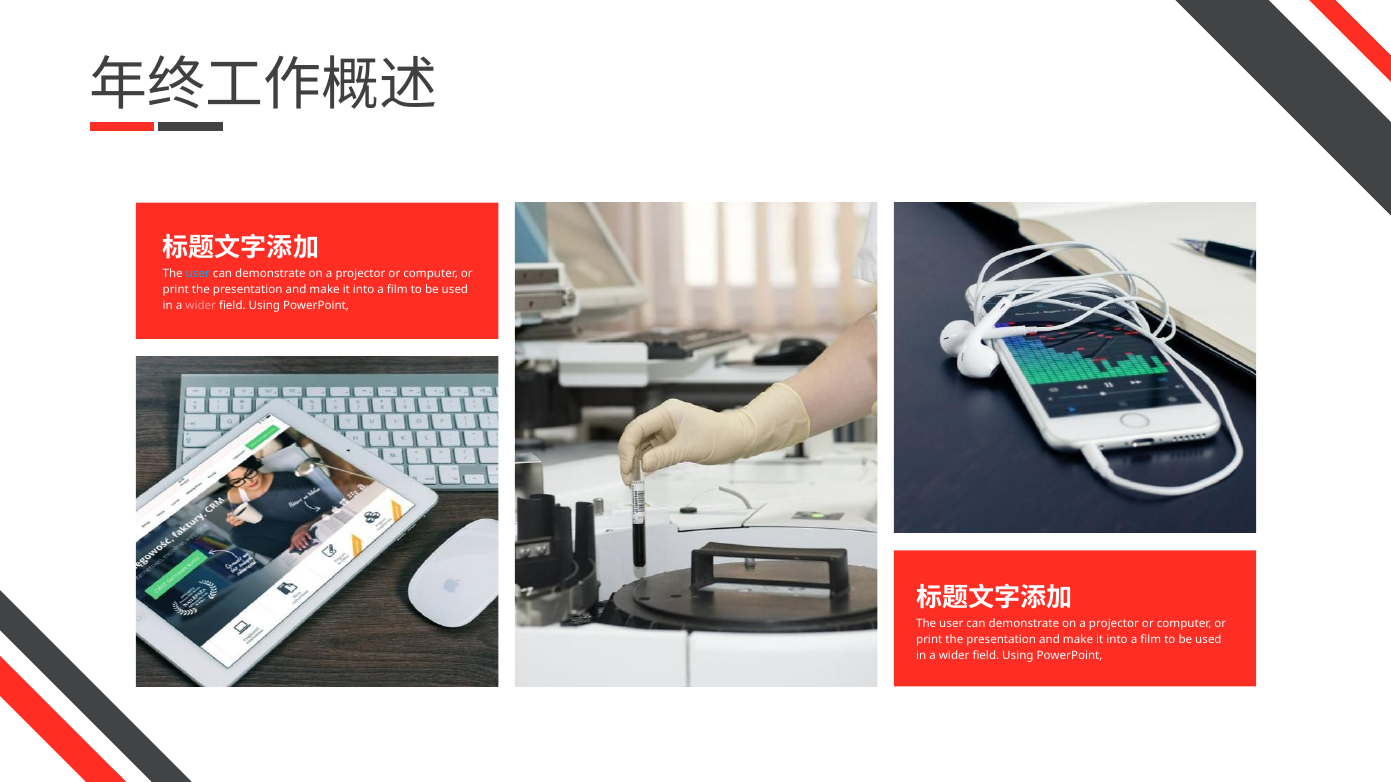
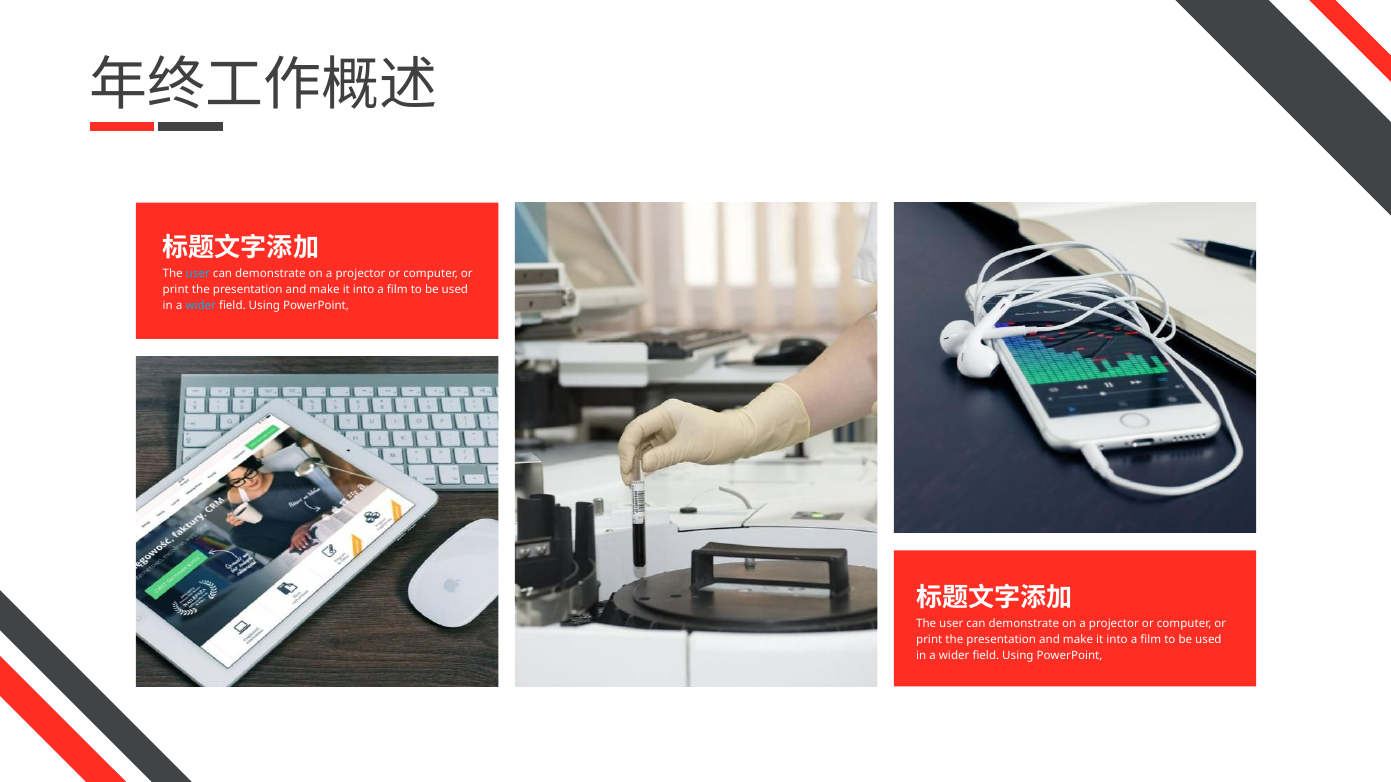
wider at (201, 306) colour: pink -> light blue
